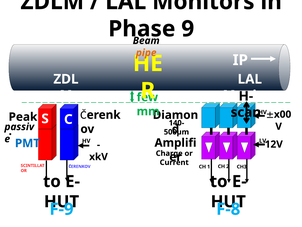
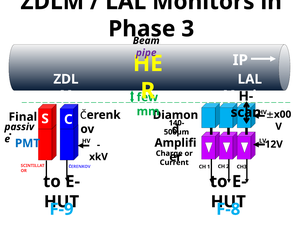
9: 9 -> 3
pipe colour: orange -> purple
Peak: Peak -> Final
